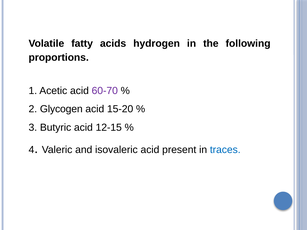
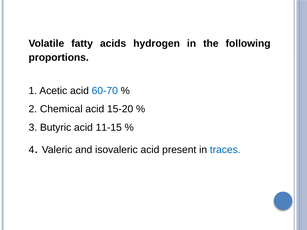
60-70 colour: purple -> blue
Glycogen: Glycogen -> Chemical
12-15: 12-15 -> 11-15
